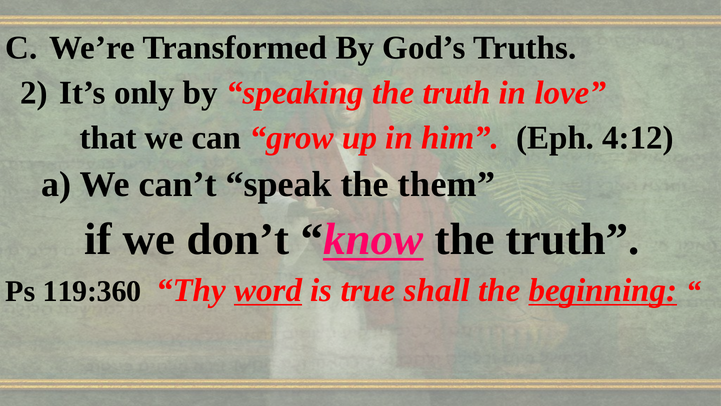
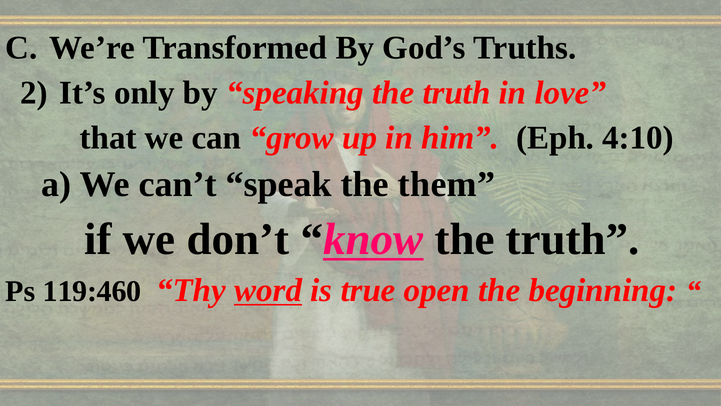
4:12: 4:12 -> 4:10
119:360: 119:360 -> 119:460
shall: shall -> open
beginning underline: present -> none
